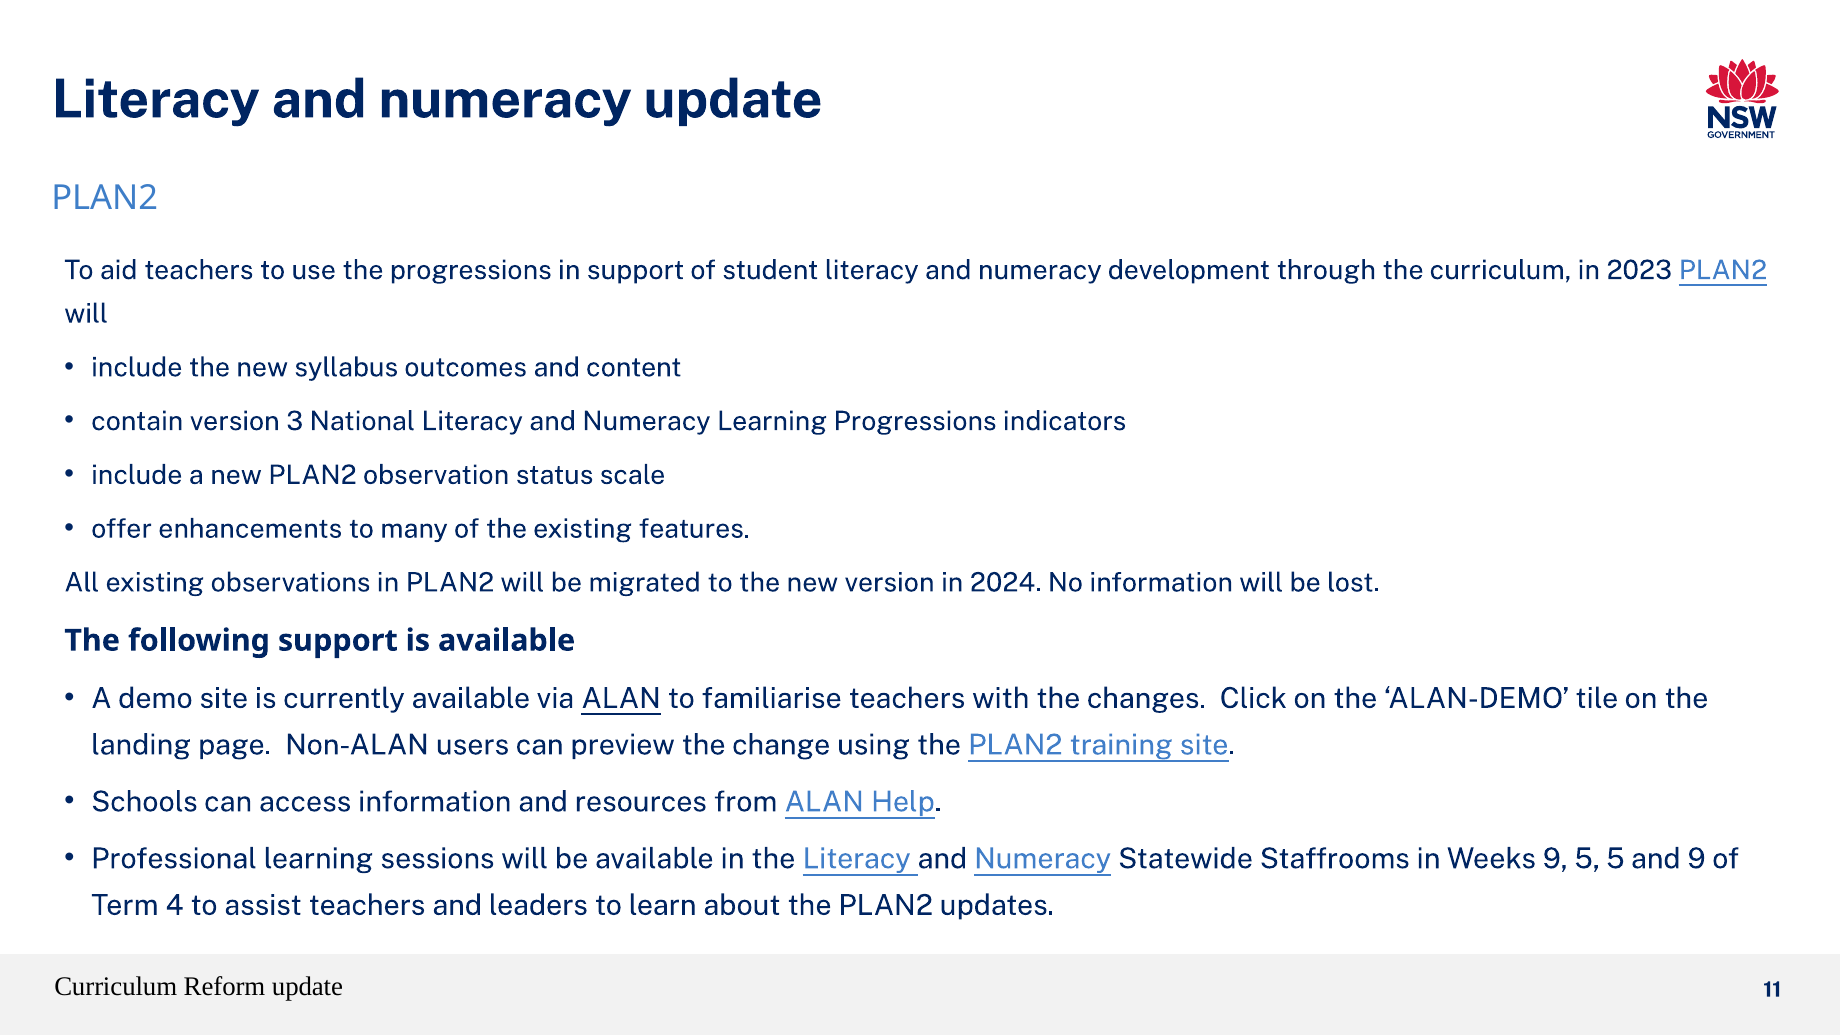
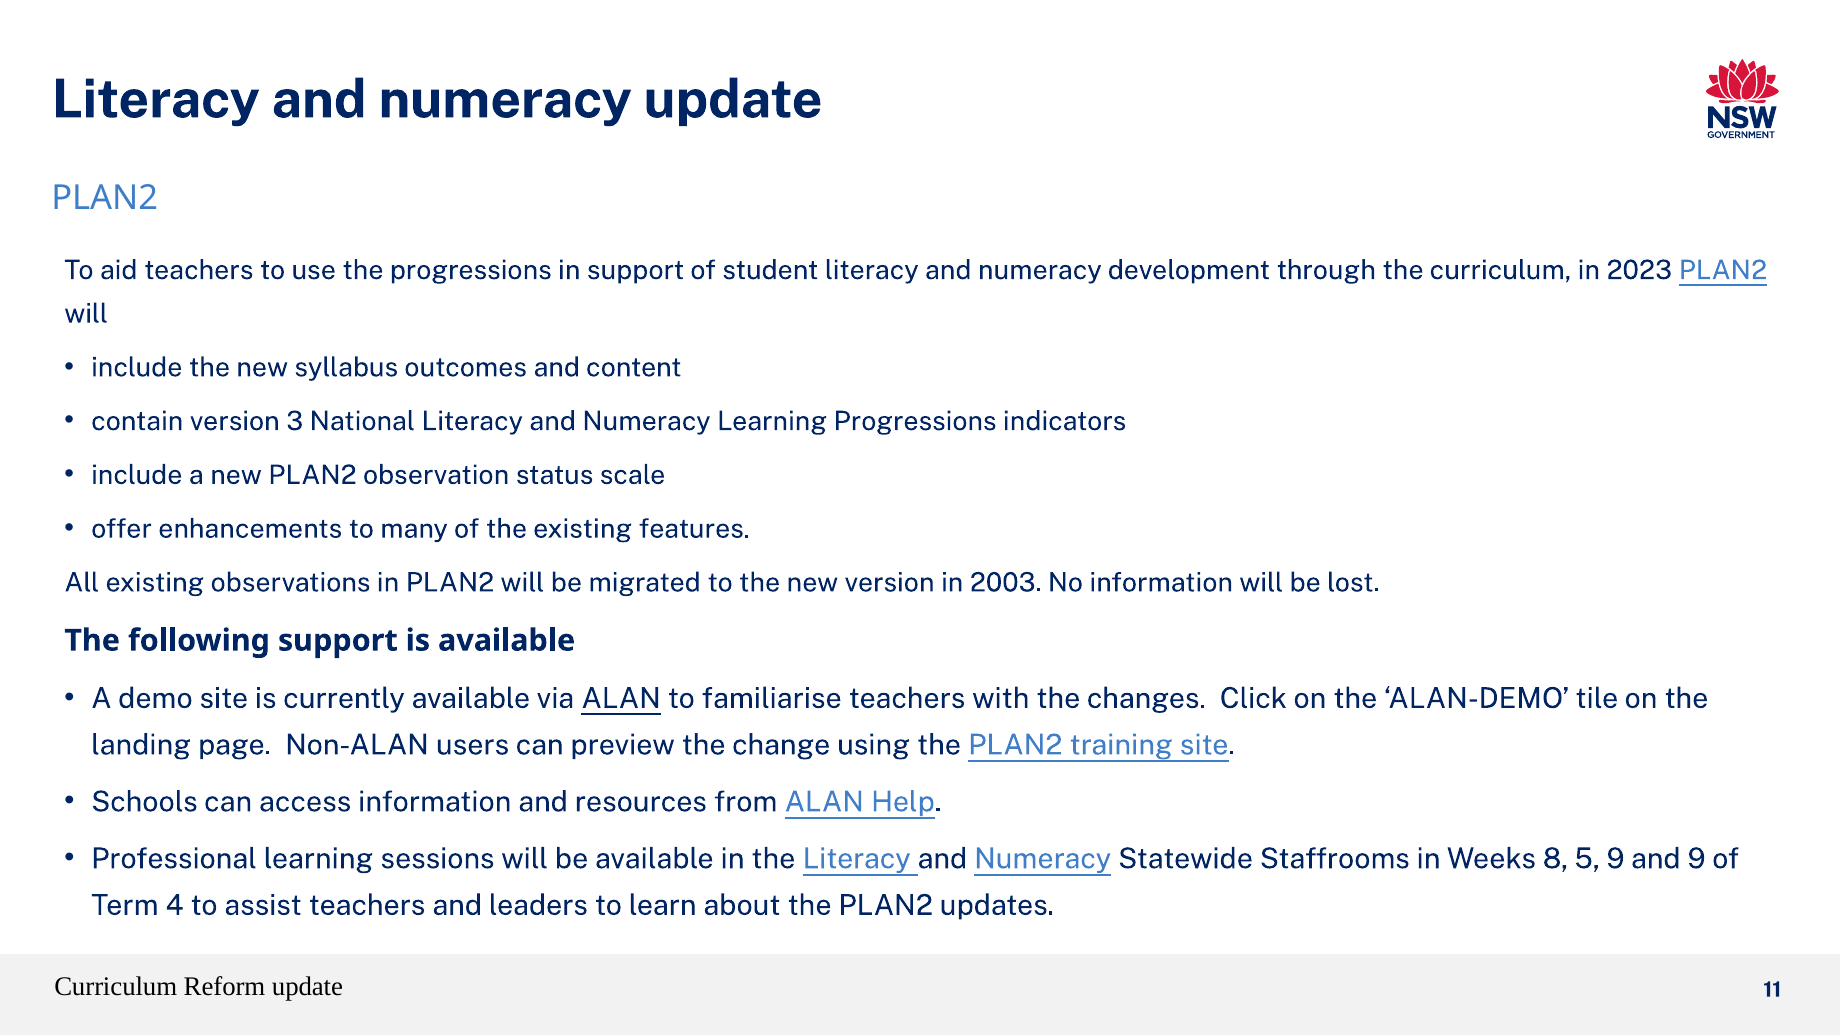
2024: 2024 -> 2003
Weeks 9: 9 -> 8
5 5: 5 -> 9
